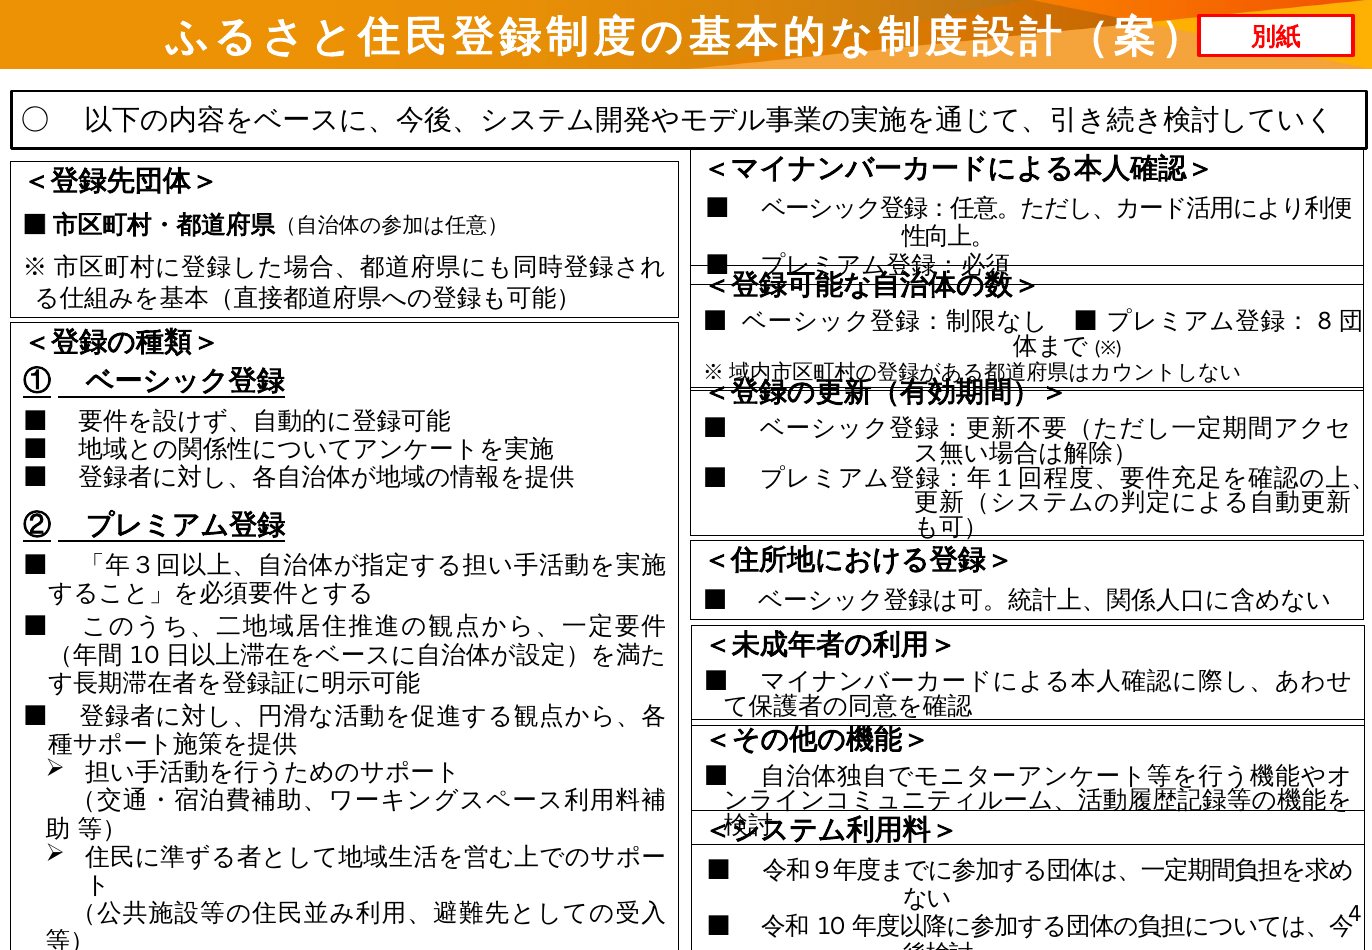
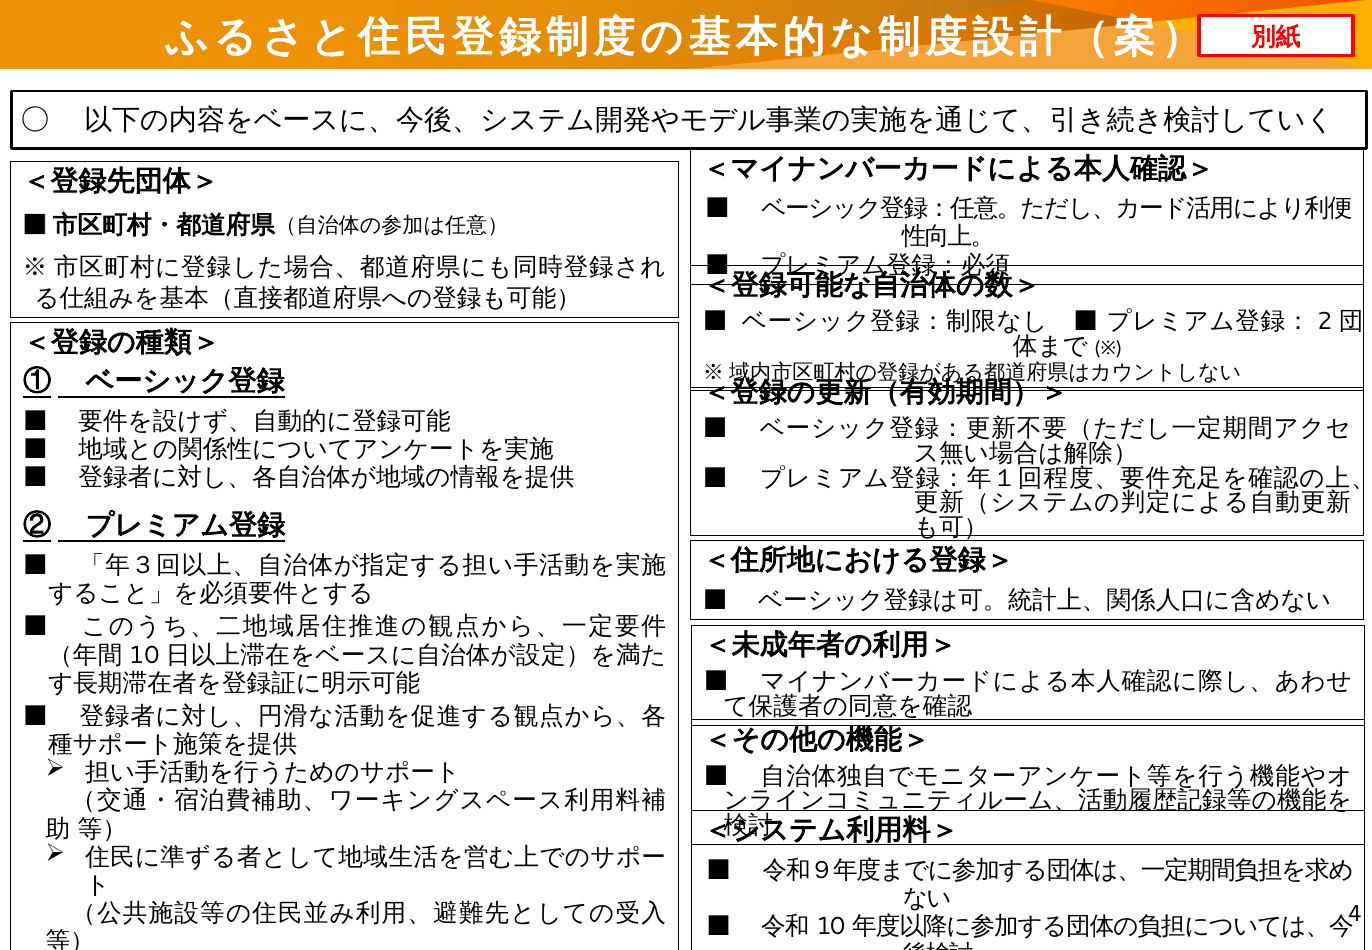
8: 8 -> 2
